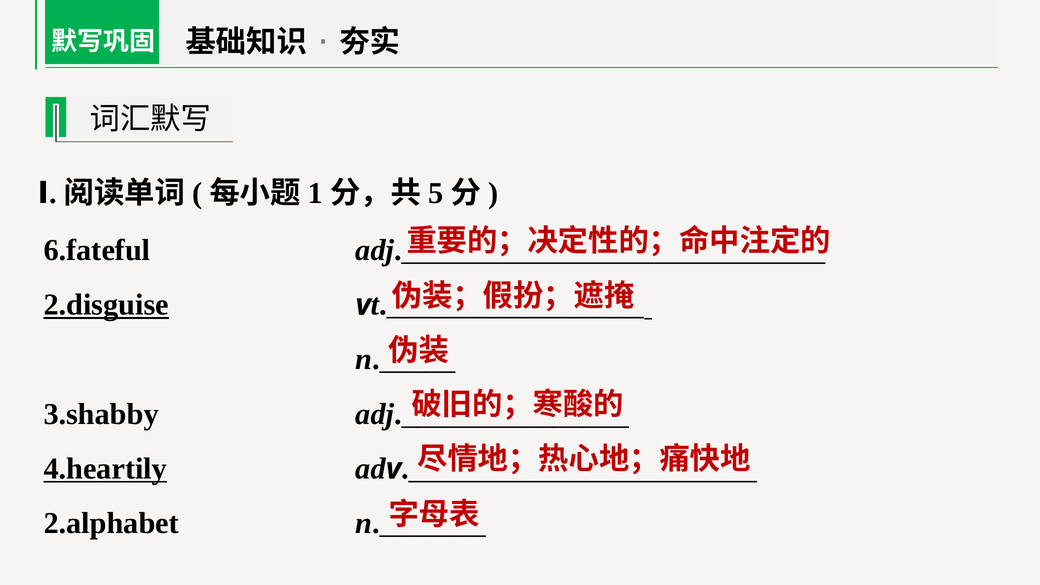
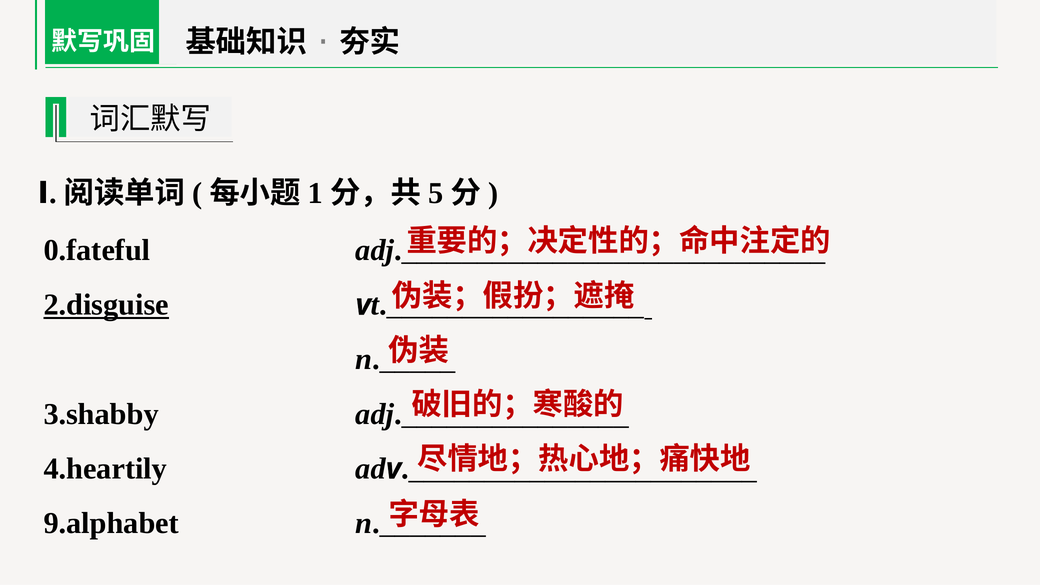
6.fateful: 6.fateful -> 0.fateful
4.heartily underline: present -> none
2.alphabet: 2.alphabet -> 9.alphabet
